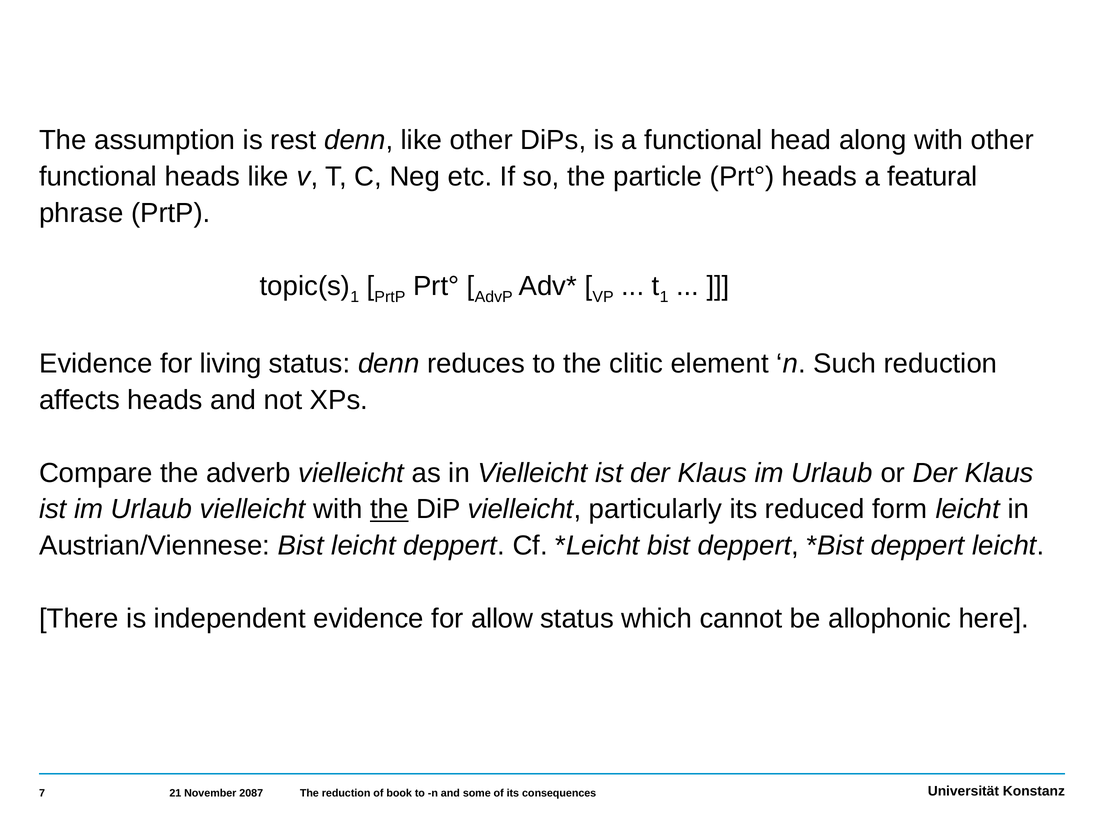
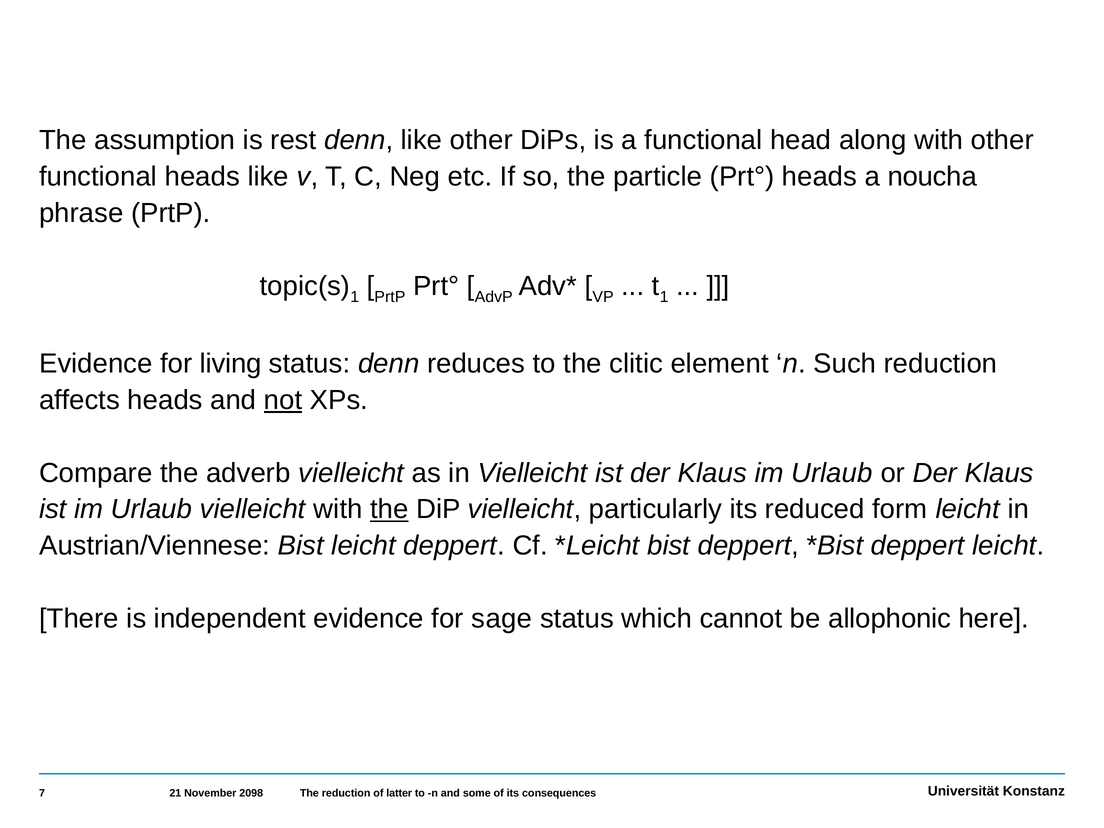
featural: featural -> noucha
not underline: none -> present
allow: allow -> sage
2087: 2087 -> 2098
book: book -> latter
